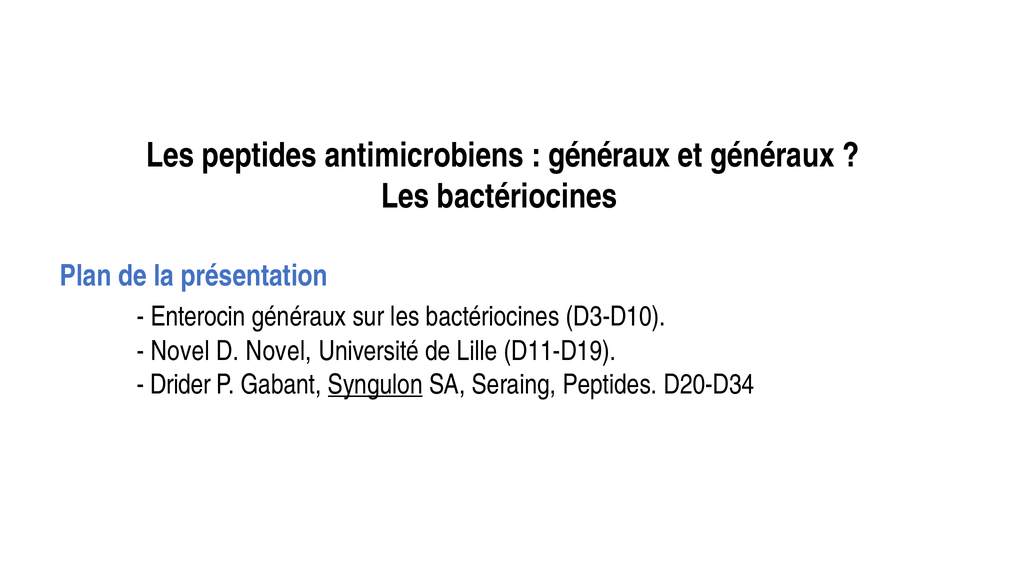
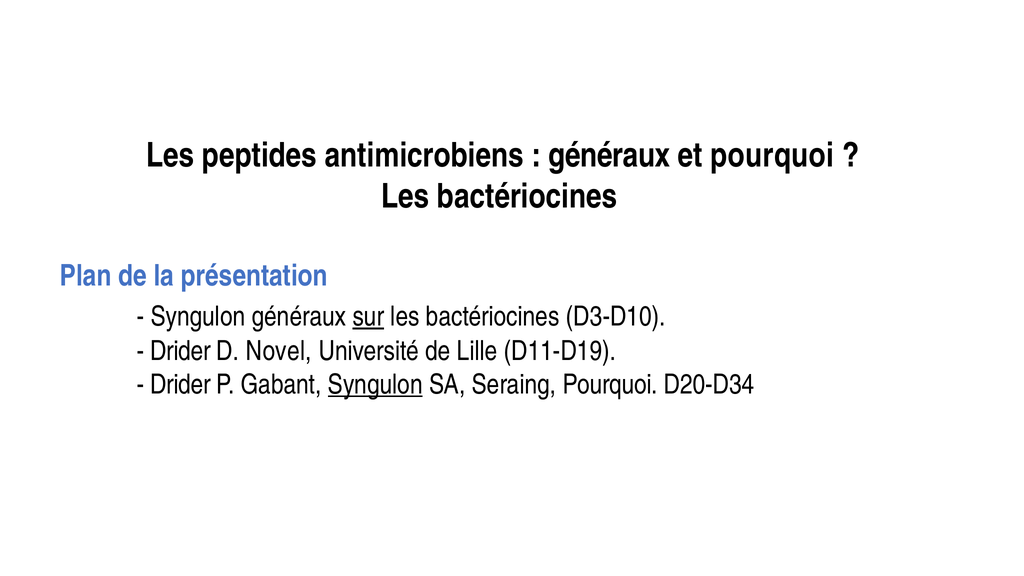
et généraux: généraux -> pourquoi
Enterocin at (198, 317): Enterocin -> Syngulon
sur underline: none -> present
Novel at (180, 351): Novel -> Drider
Seraing Peptides: Peptides -> Pourquoi
